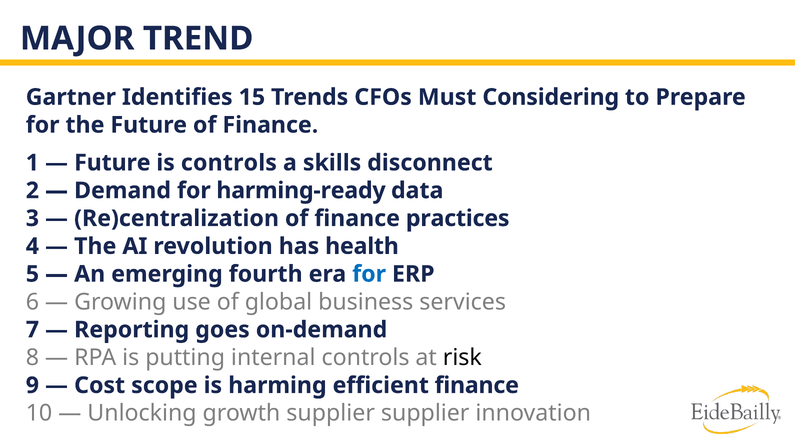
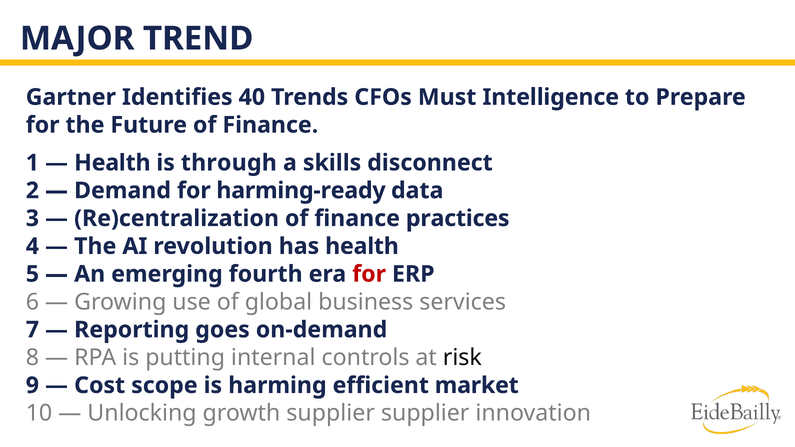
15: 15 -> 40
Considering: Considering -> Intelligence
Future at (112, 163): Future -> Health
is controls: controls -> through
for at (369, 274) colour: blue -> red
efficient finance: finance -> market
